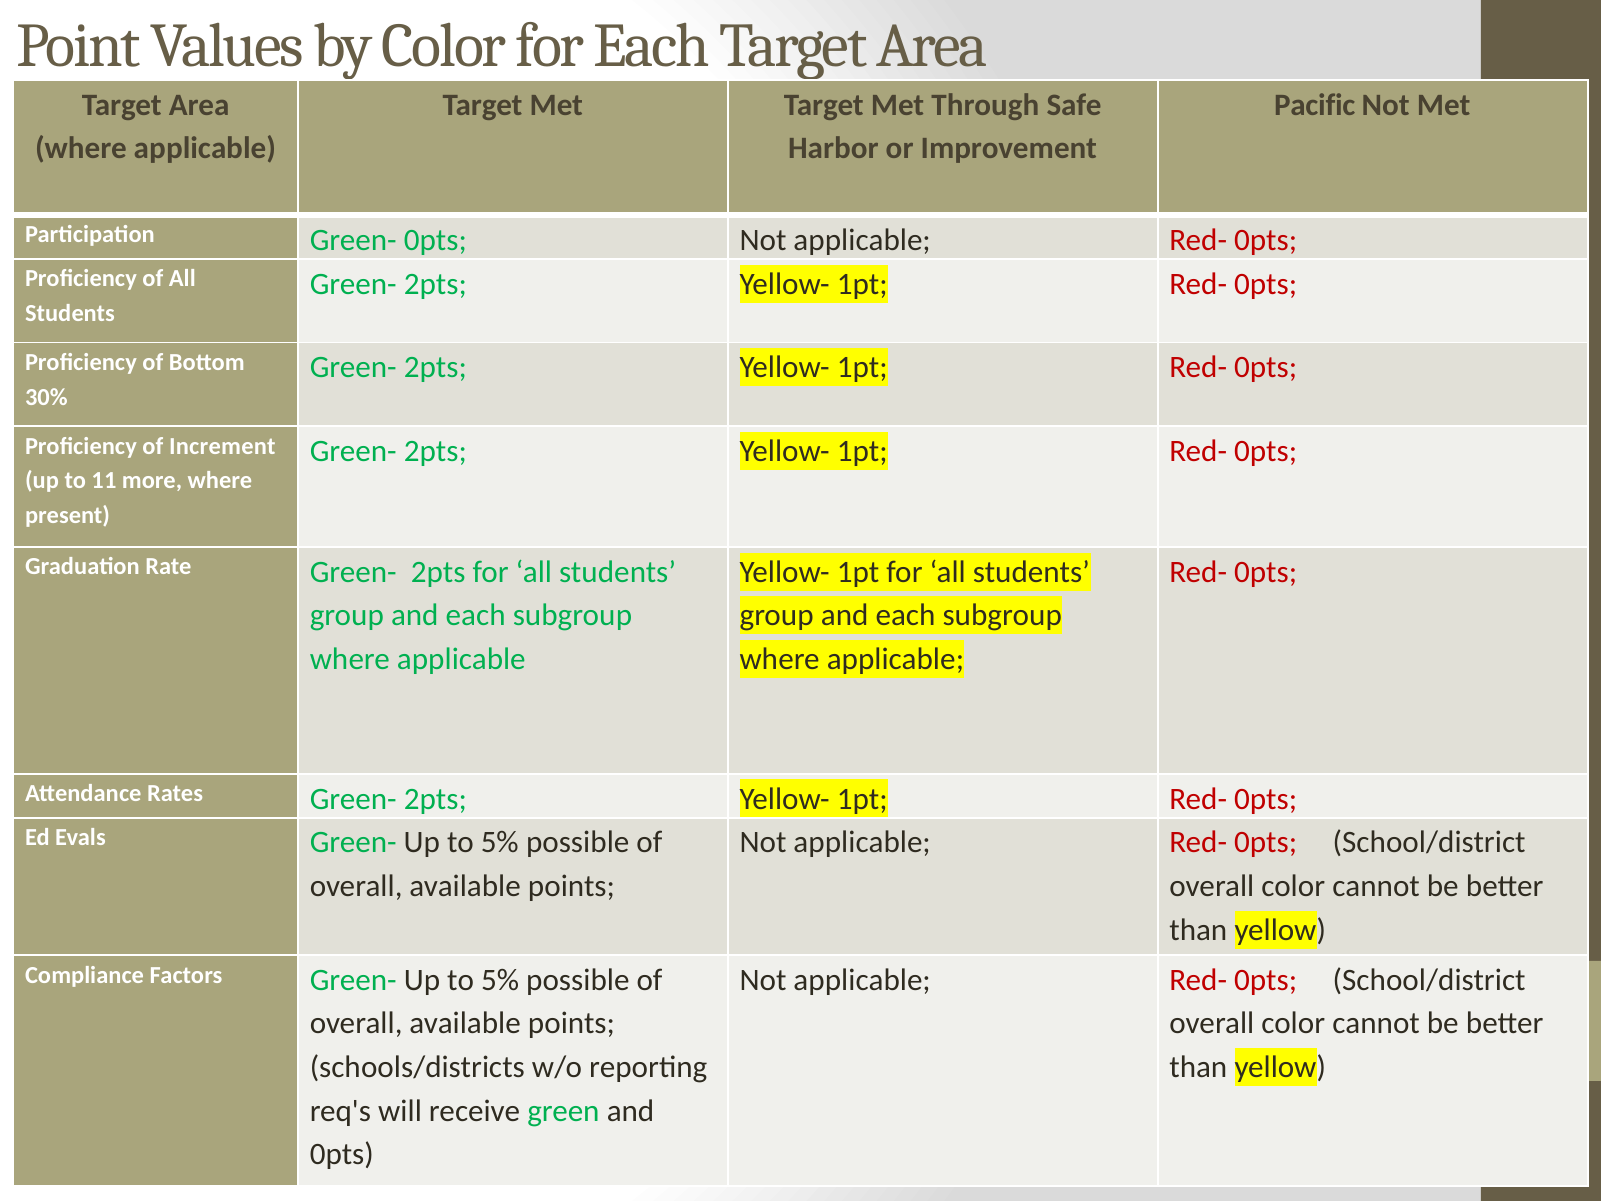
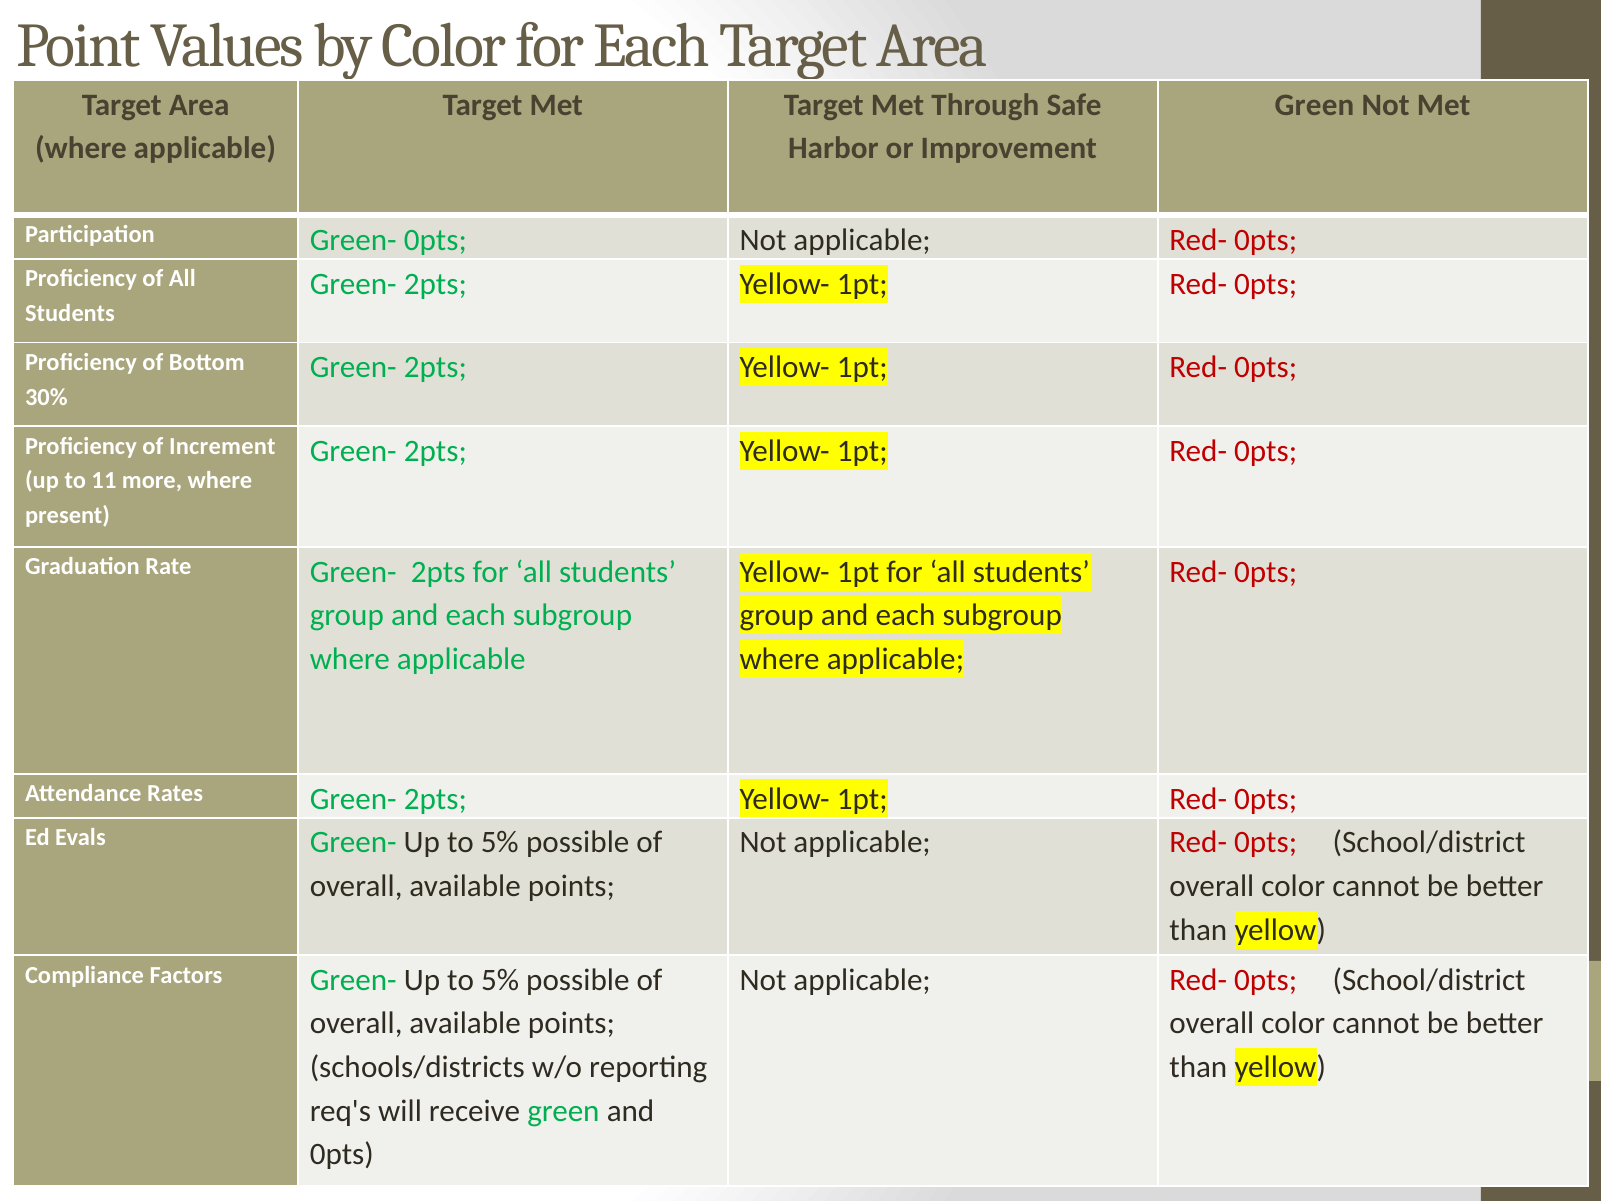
Pacific at (1315, 105): Pacific -> Green
